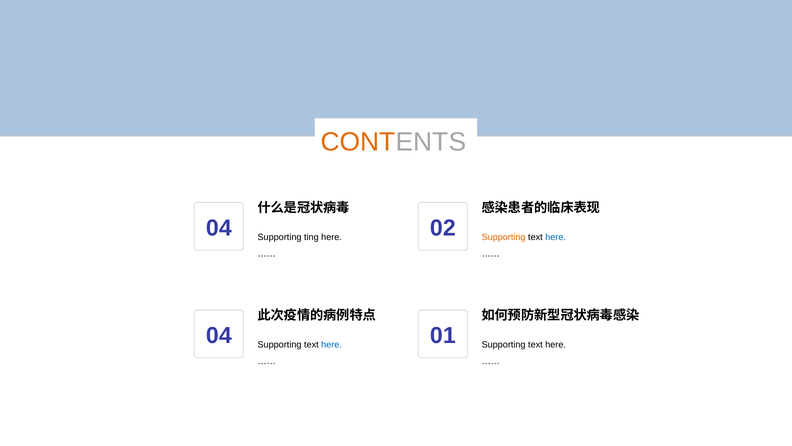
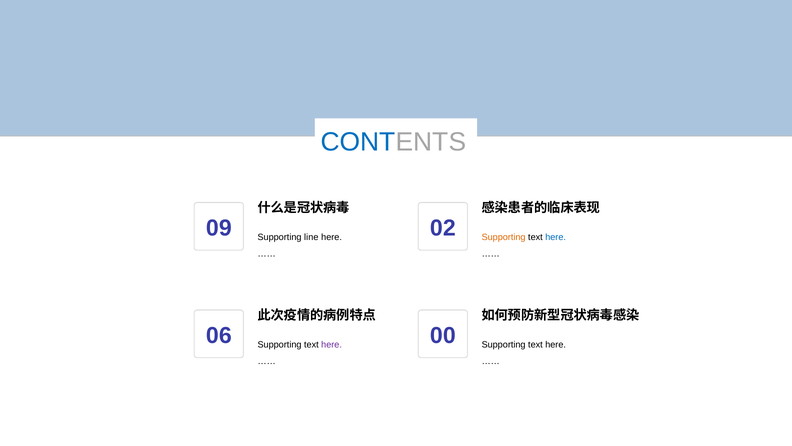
CONT colour: orange -> blue
4 at (225, 228): 4 -> 9
ting: ting -> line
4 at (225, 335): 4 -> 6
here at (332, 344) colour: blue -> purple
0 1: 1 -> 0
